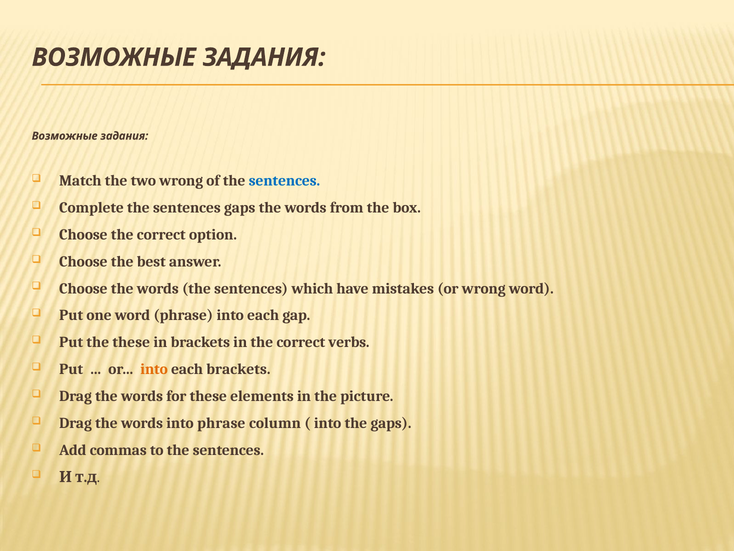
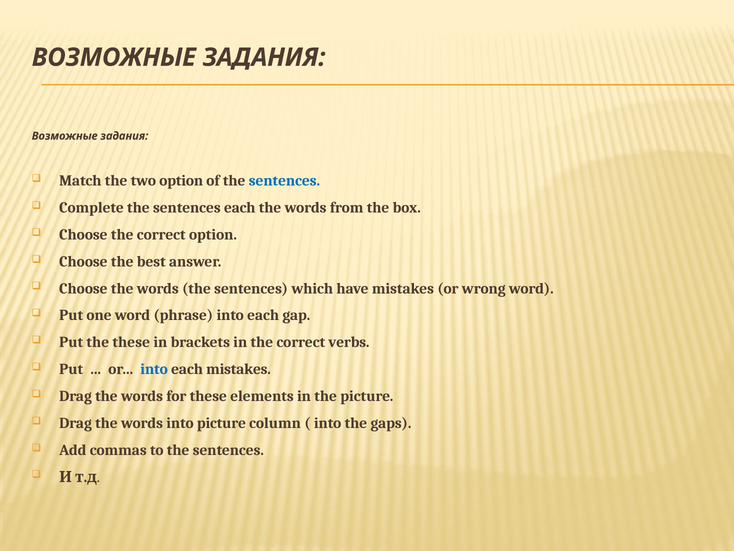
two wrong: wrong -> option
sentences gaps: gaps -> each
into at (154, 369) colour: orange -> blue
each brackets: brackets -> mistakes
into phrase: phrase -> picture
